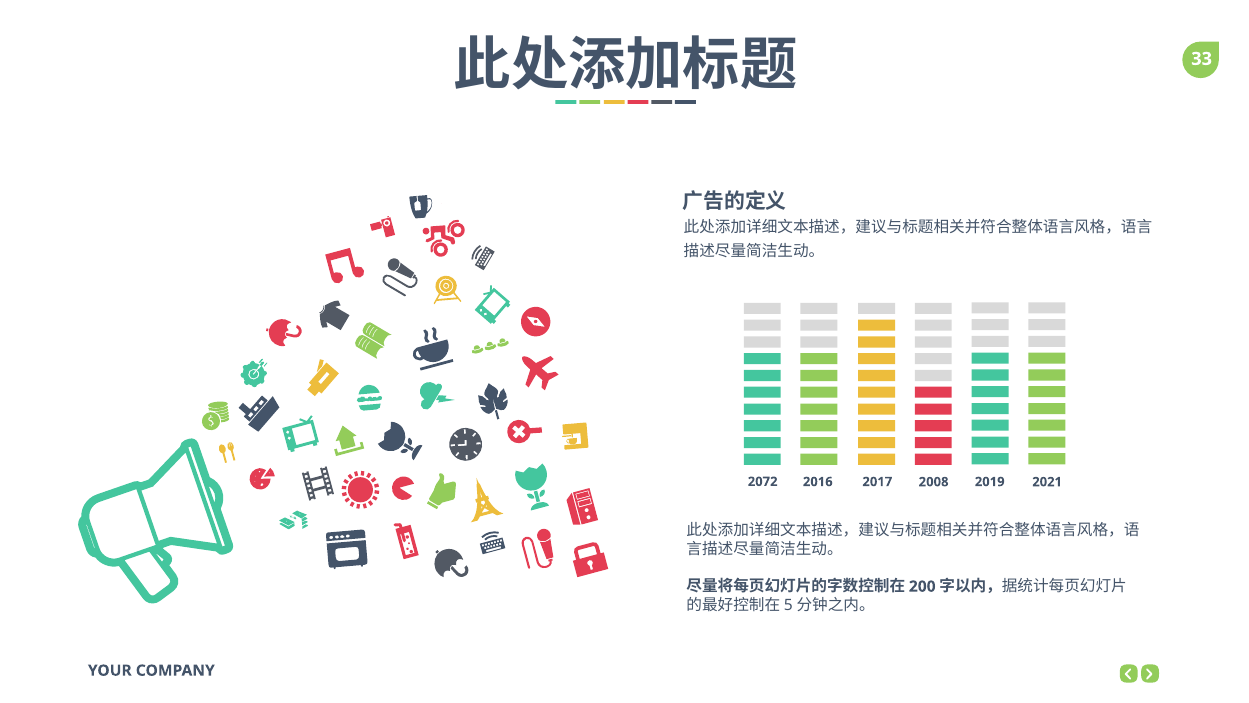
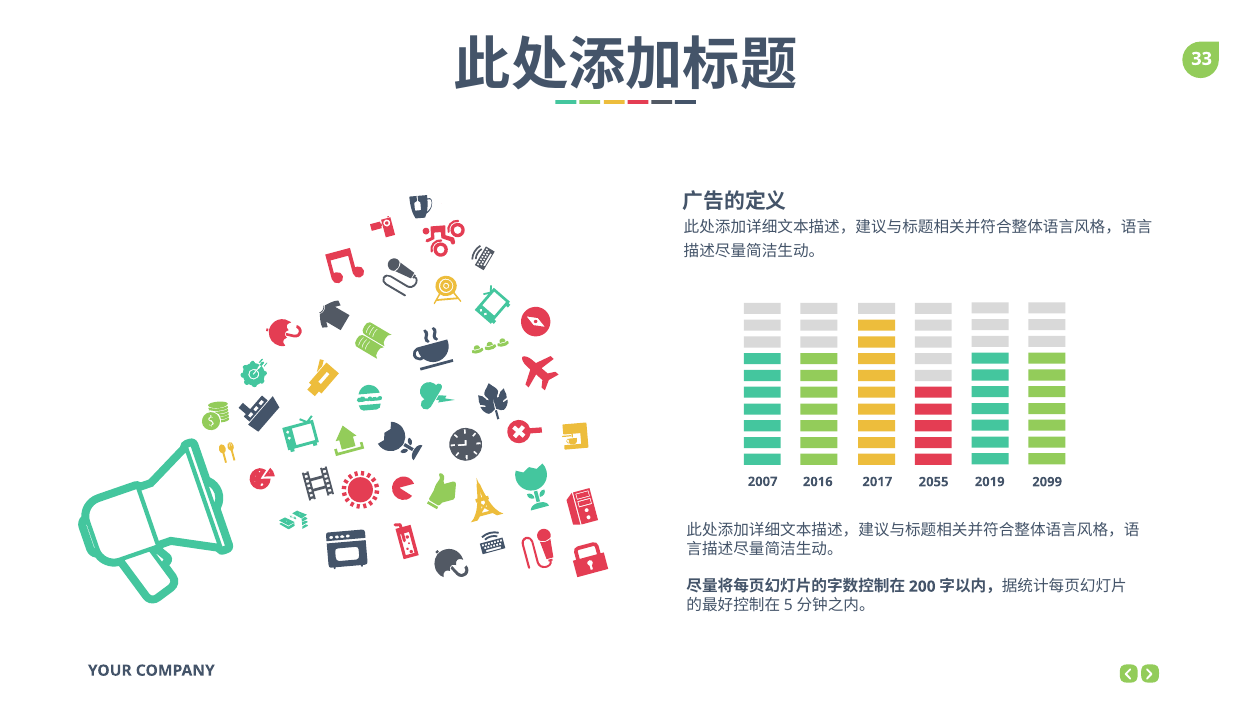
2072: 2072 -> 2007
2008: 2008 -> 2055
2021: 2021 -> 2099
